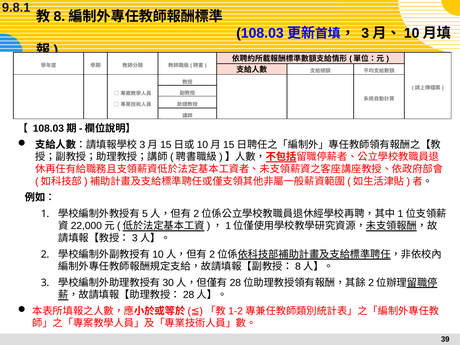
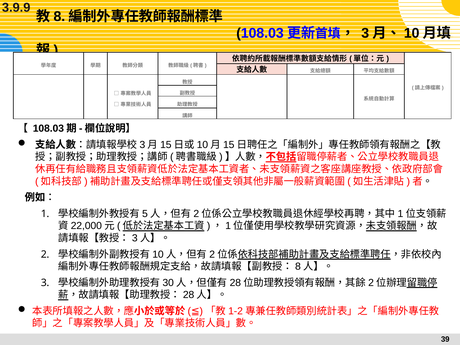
9.8.1: 9.8.1 -> 3.9.9
